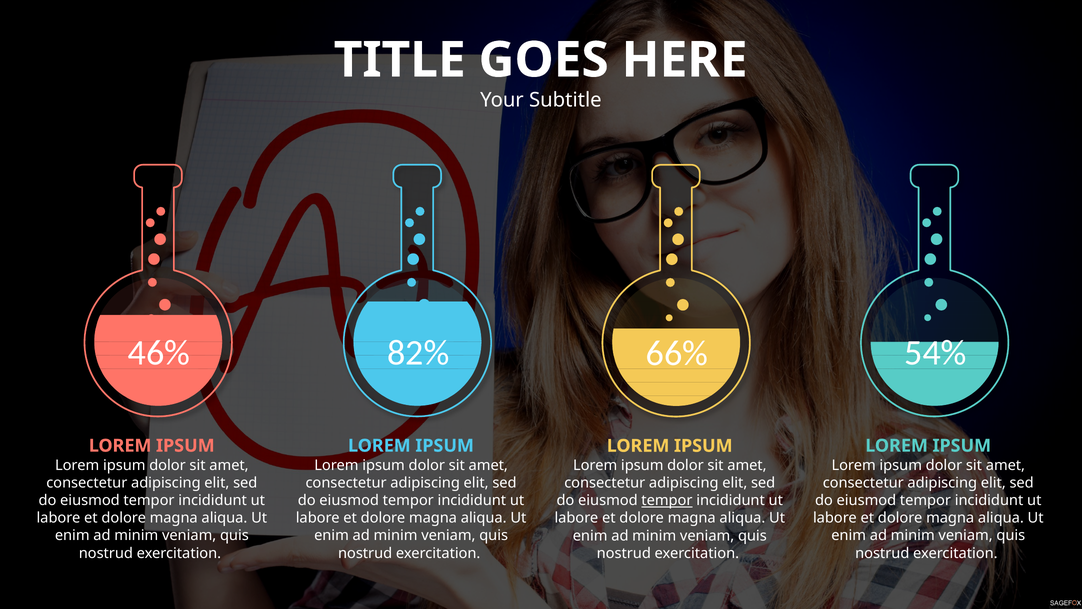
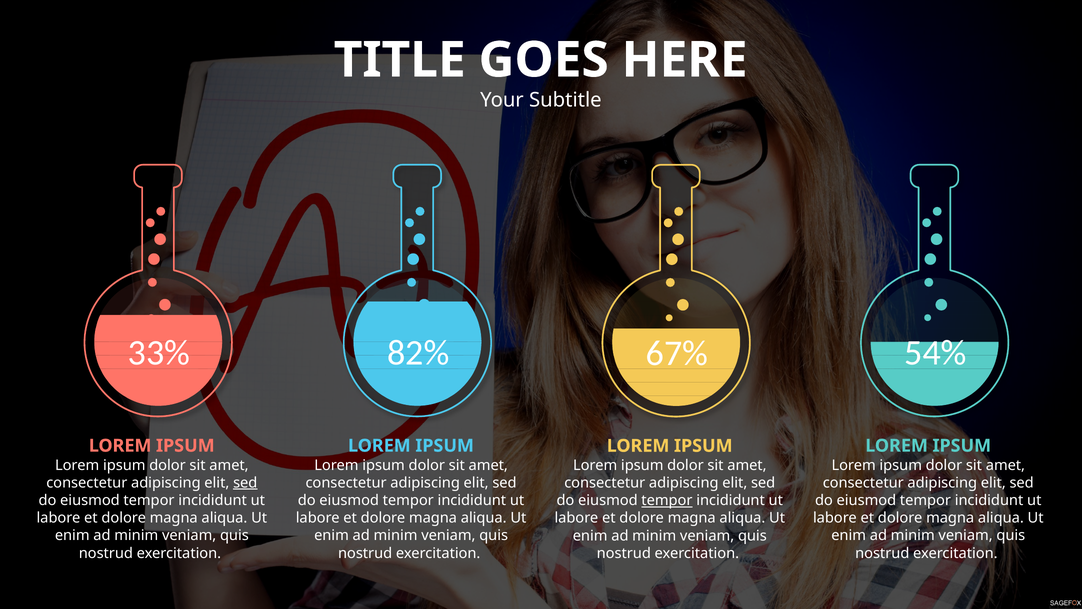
46%: 46% -> 33%
66%: 66% -> 67%
sed at (245, 482) underline: none -> present
